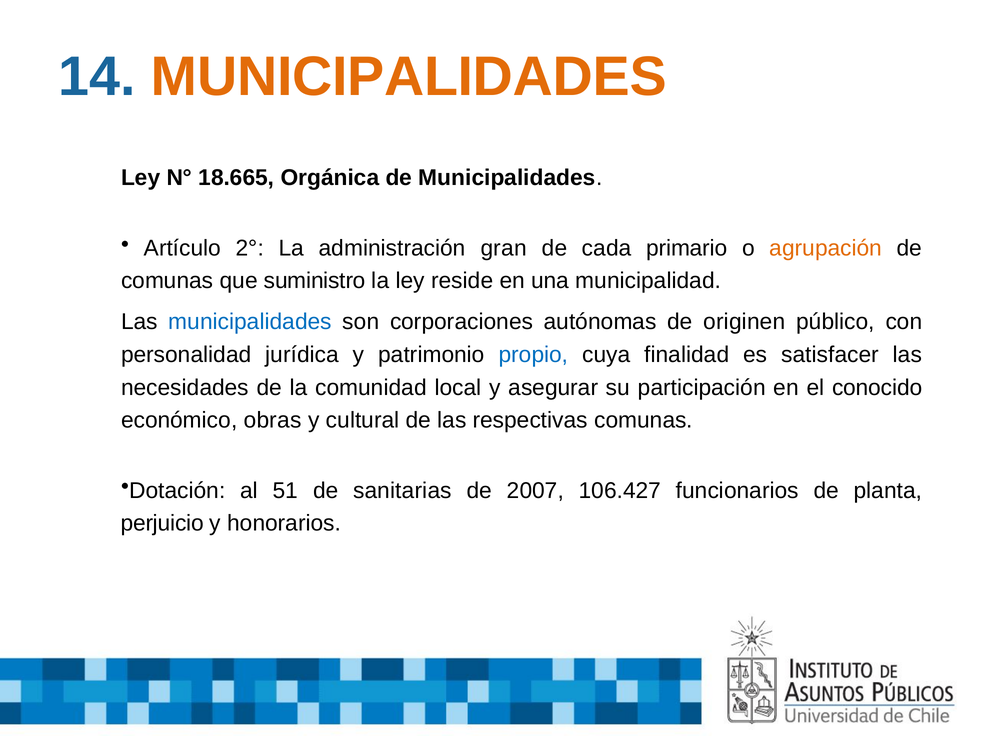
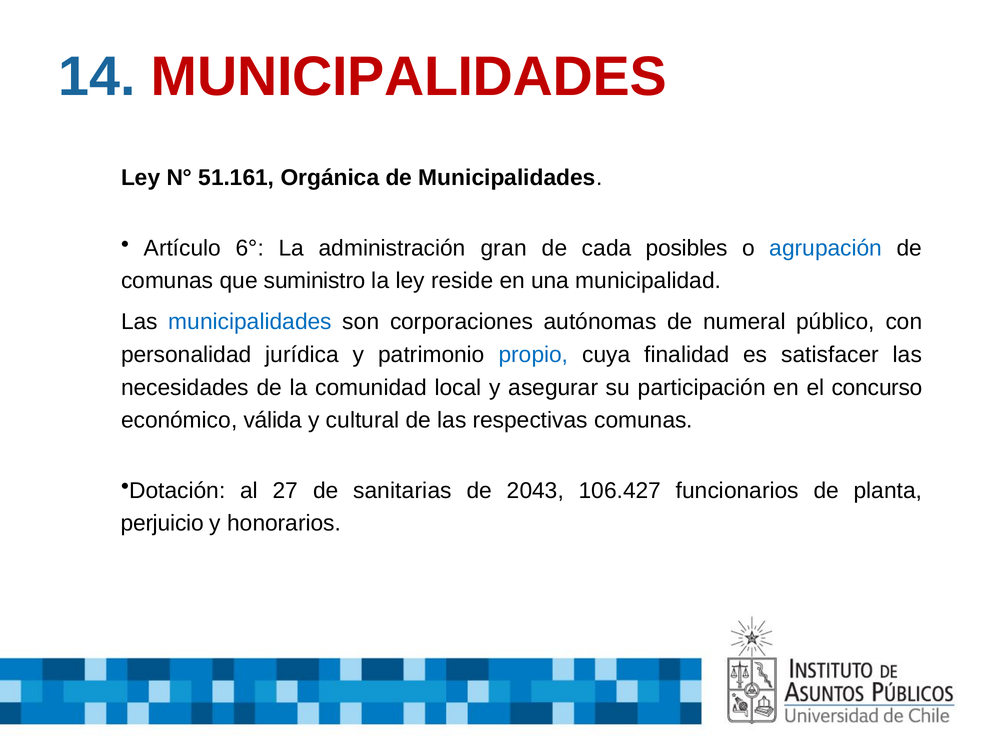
MUNICIPALIDADES at (409, 77) colour: orange -> red
18.665: 18.665 -> 51.161
2°: 2° -> 6°
primario: primario -> posibles
agrupación colour: orange -> blue
originen: originen -> numeral
conocido: conocido -> concurso
obras: obras -> válida
51: 51 -> 27
2007: 2007 -> 2043
